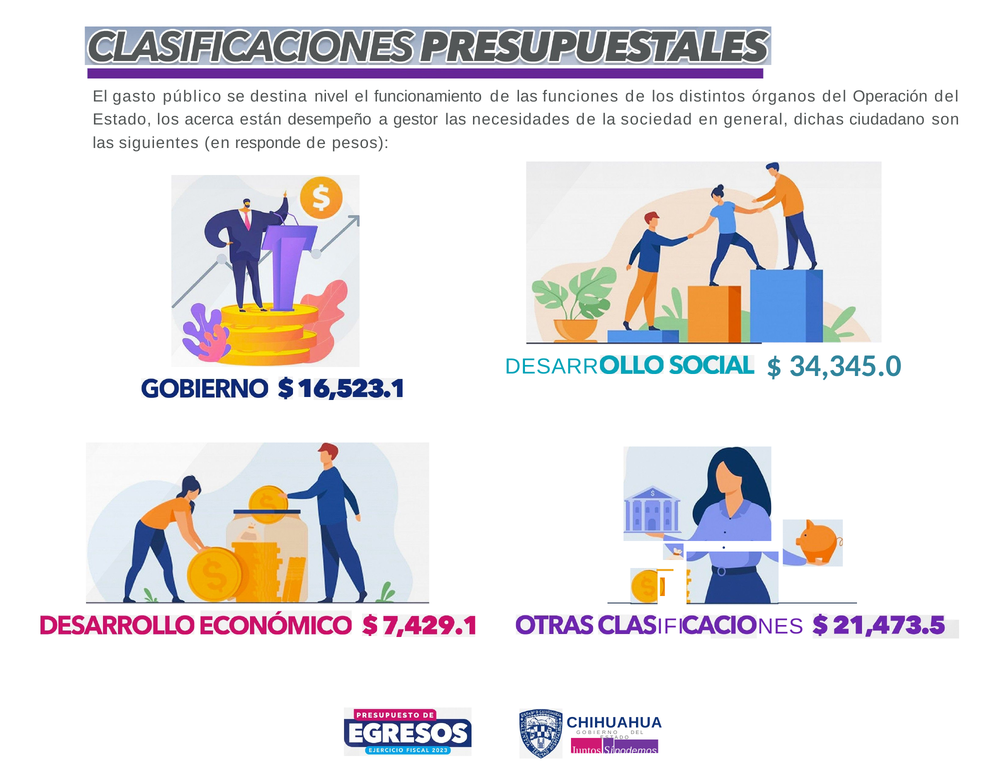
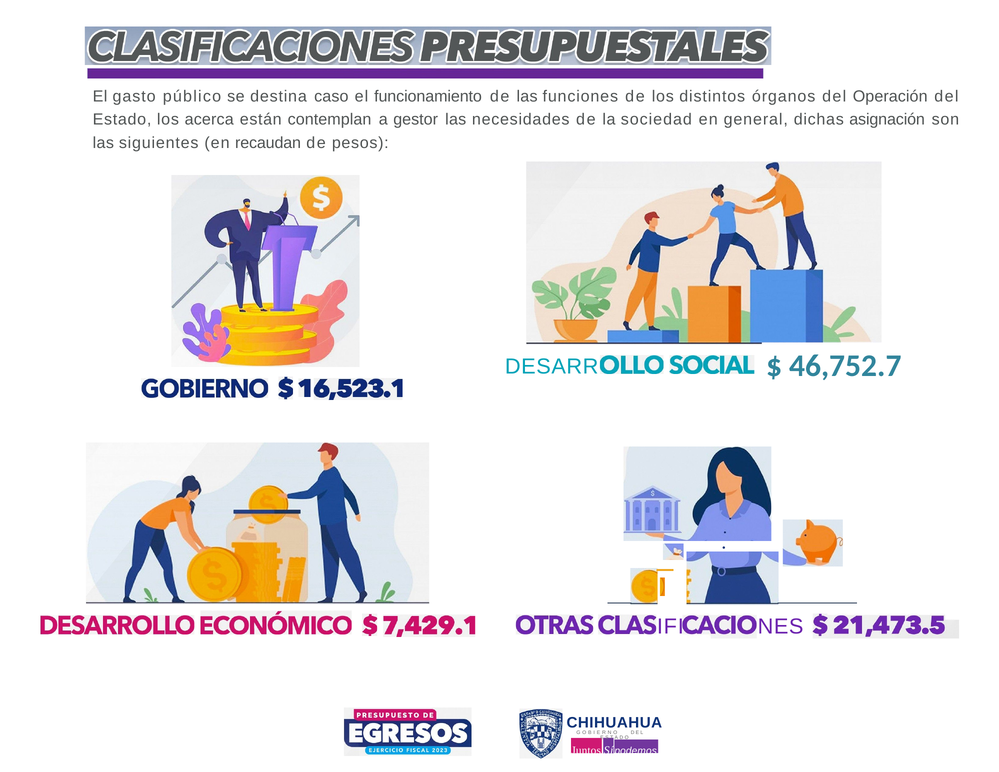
nivel: nivel -> caso
desempeño: desempeño -> contemplan
ciudadano: ciudadano -> asignación
responde: responde -> recaudan
34,345.0: 34,345.0 -> 46,752.7
